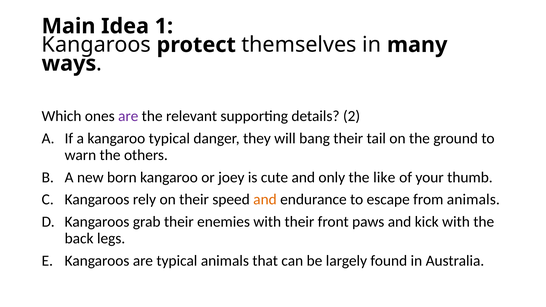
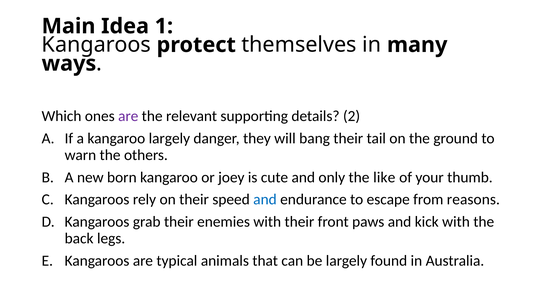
kangaroo typical: typical -> largely
and at (265, 200) colour: orange -> blue
from animals: animals -> reasons
